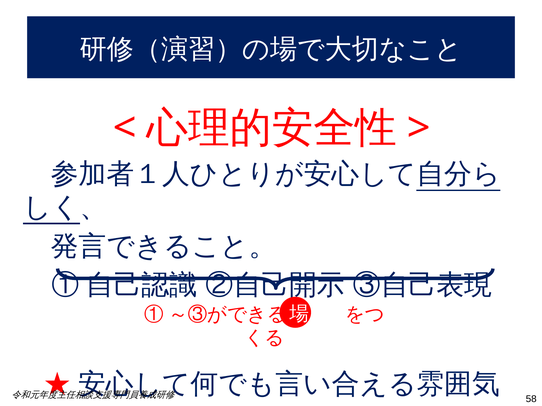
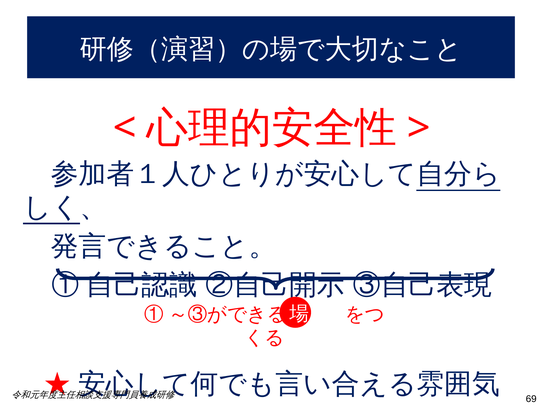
58: 58 -> 69
